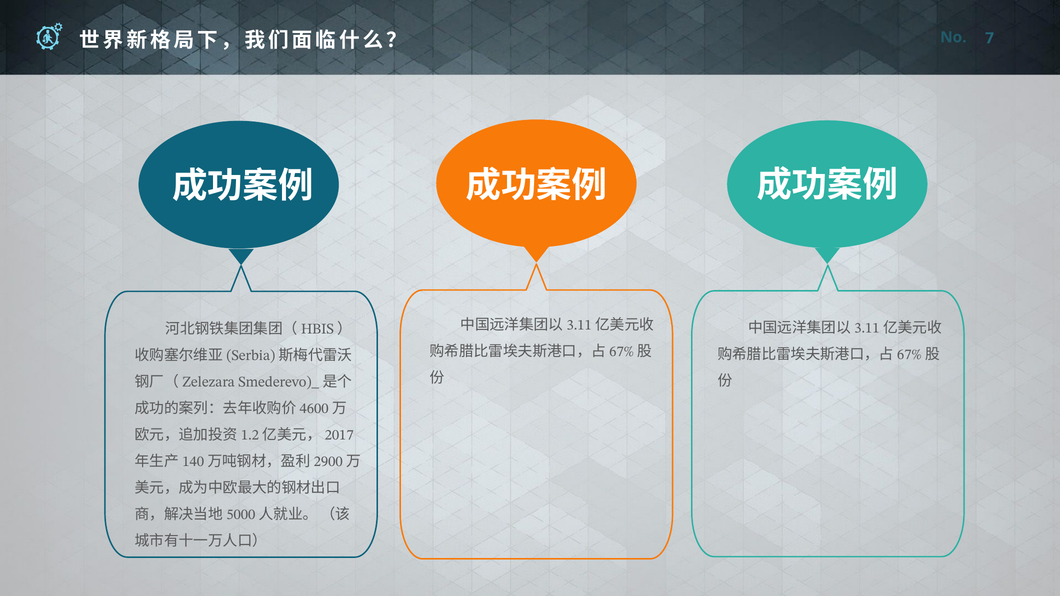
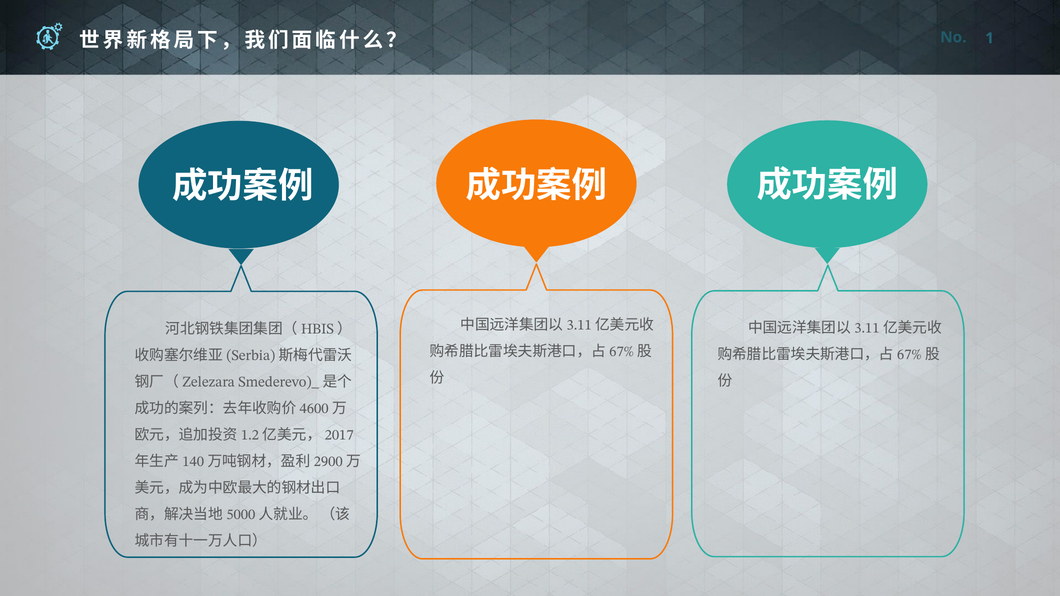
7: 7 -> 1
